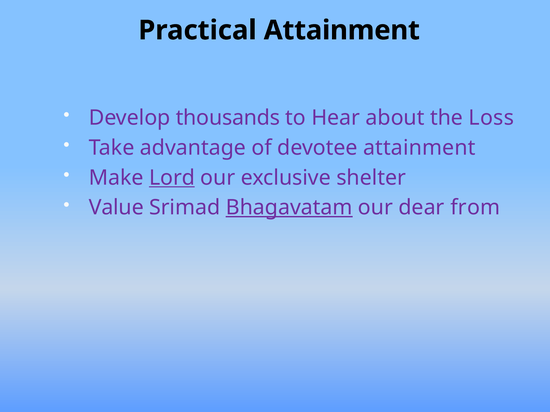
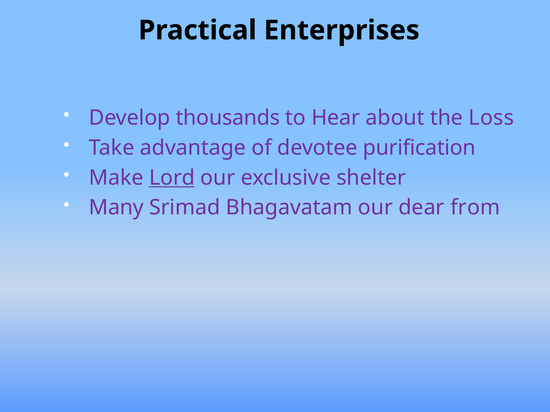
Practical Attainment: Attainment -> Enterprises
devotee attainment: attainment -> purification
Value: Value -> Many
Bhagavatam underline: present -> none
